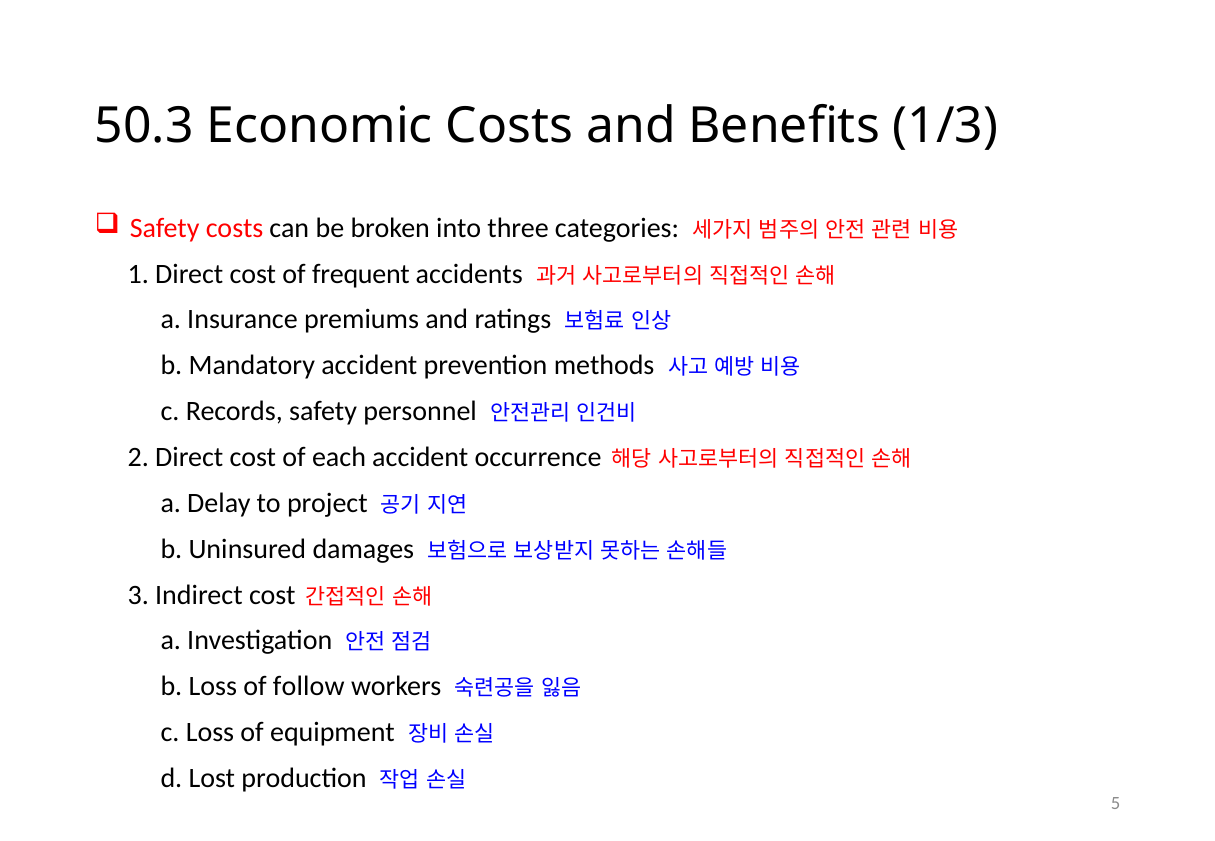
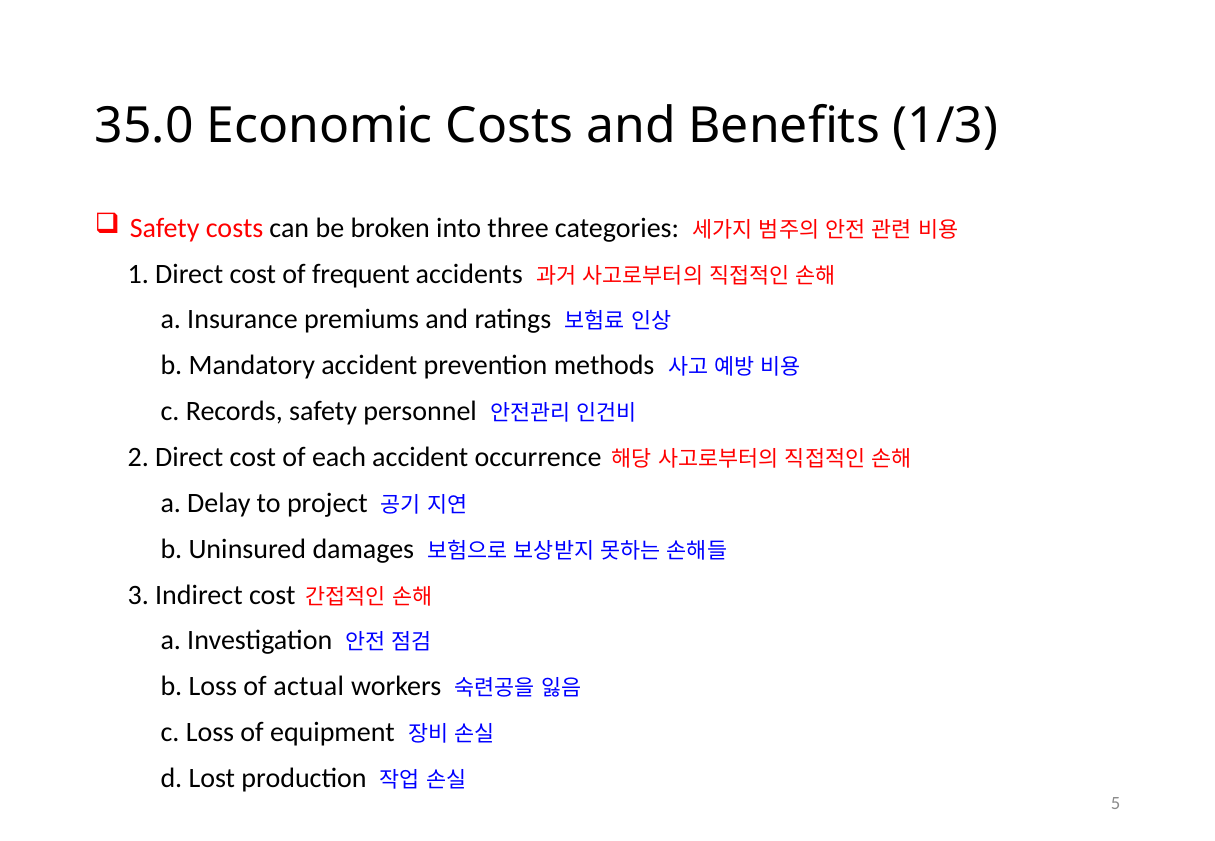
50.3: 50.3 -> 35.0
follow: follow -> actual
